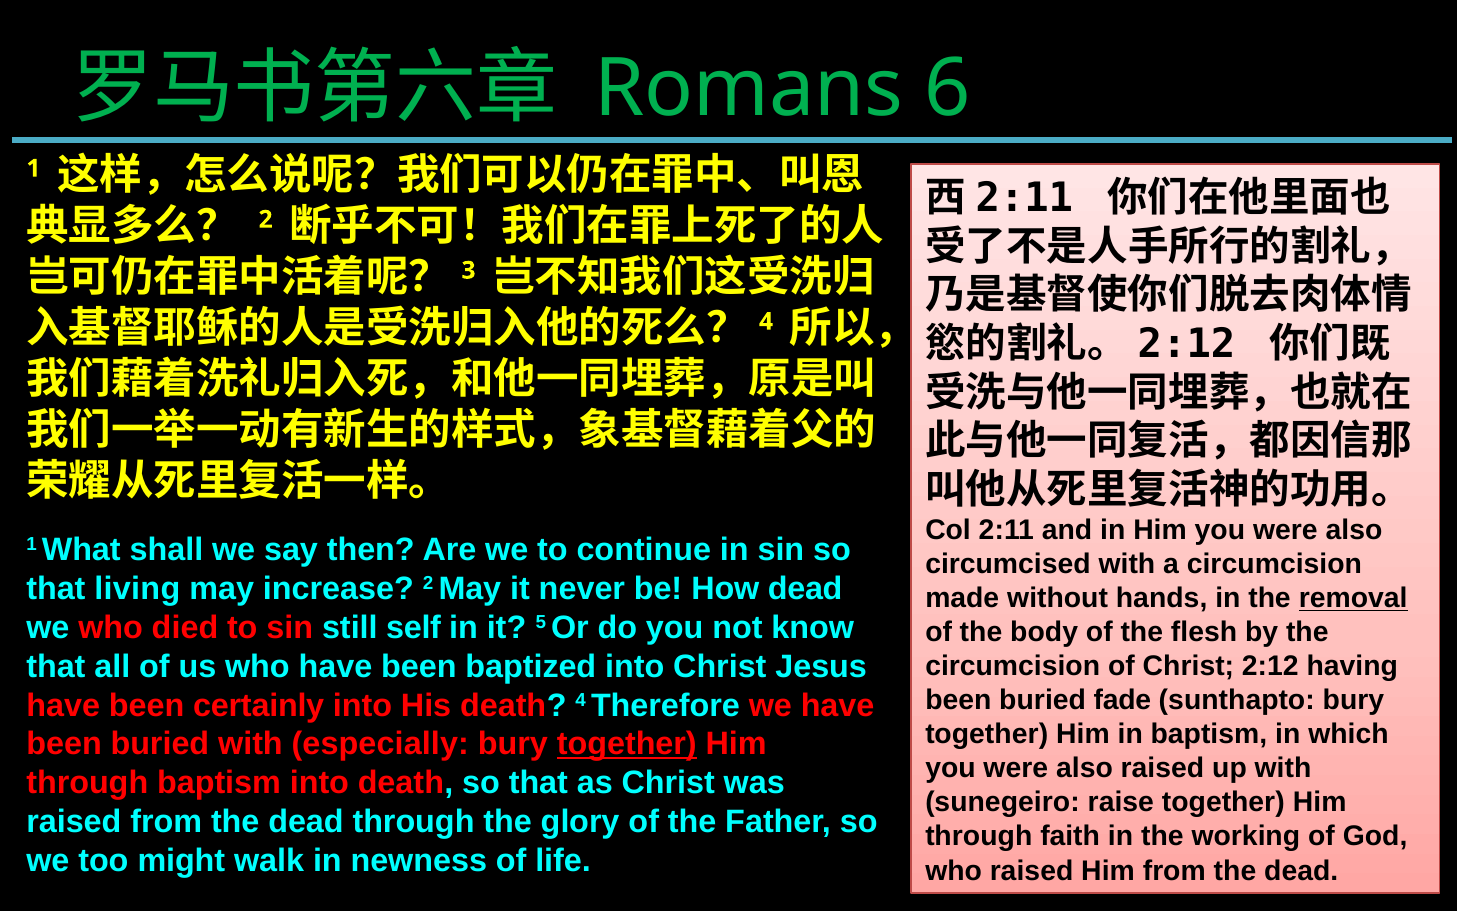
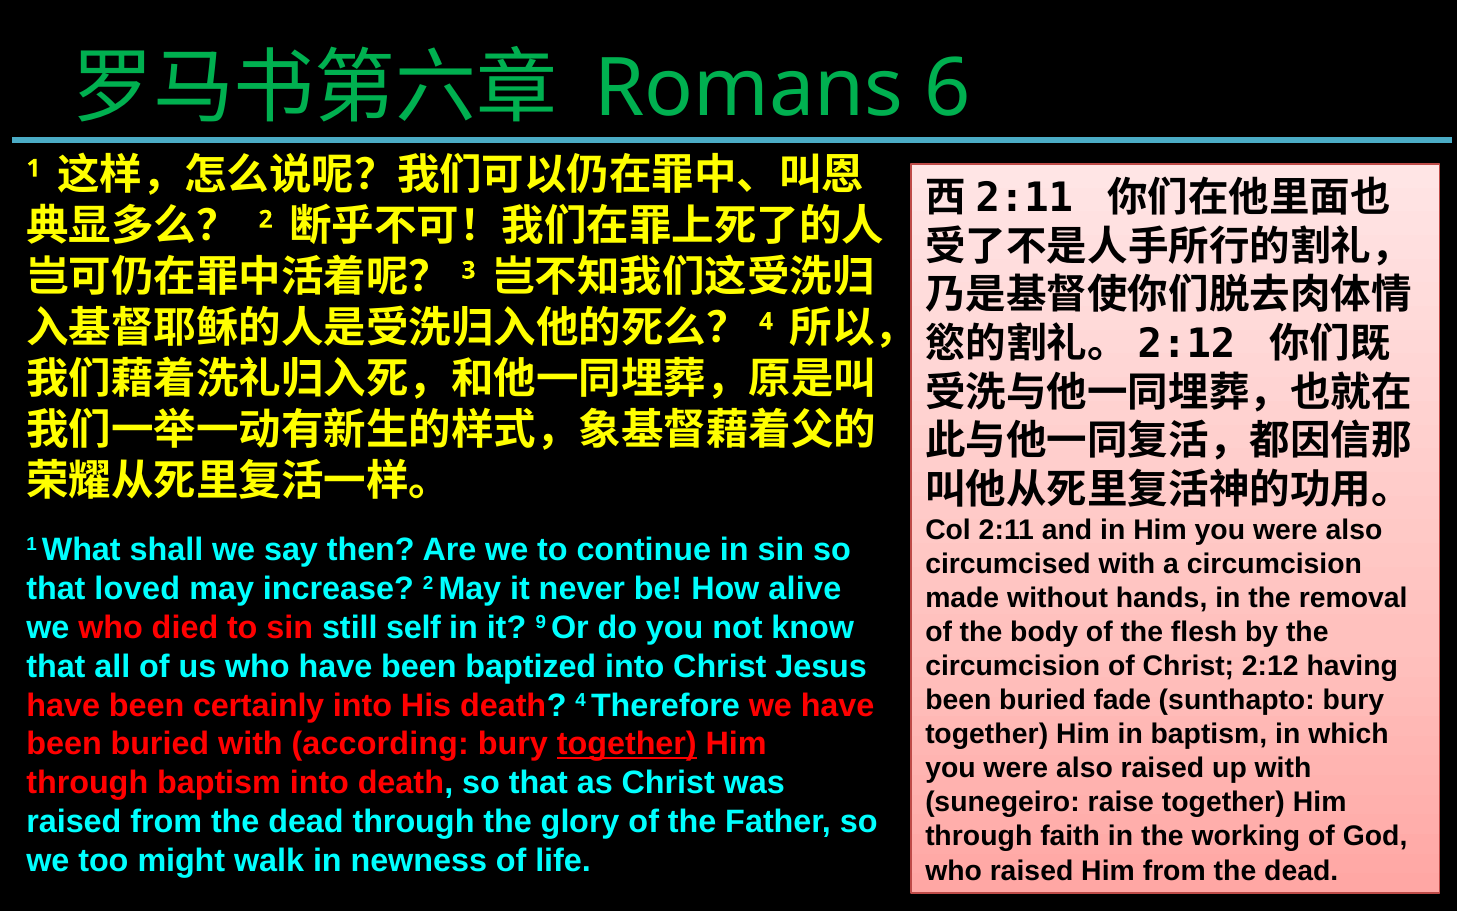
living: living -> loved
How dead: dead -> alive
removal underline: present -> none
5: 5 -> 9
especially: especially -> according
